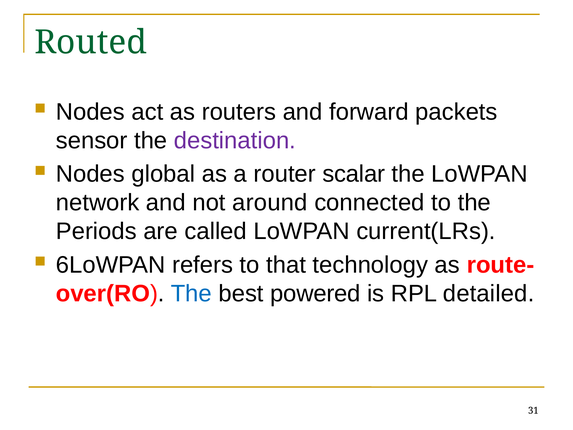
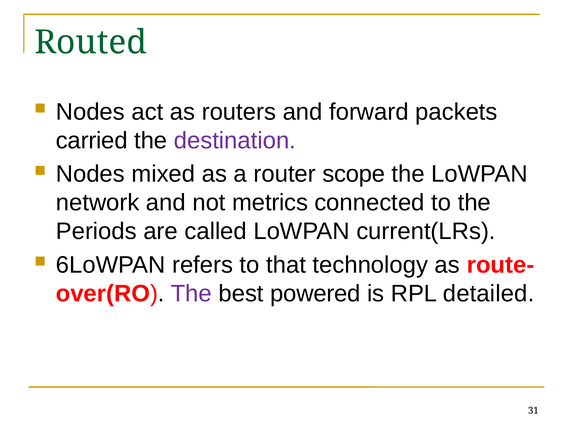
sensor: sensor -> carried
global: global -> mixed
scalar: scalar -> scope
around: around -> metrics
The at (191, 293) colour: blue -> purple
